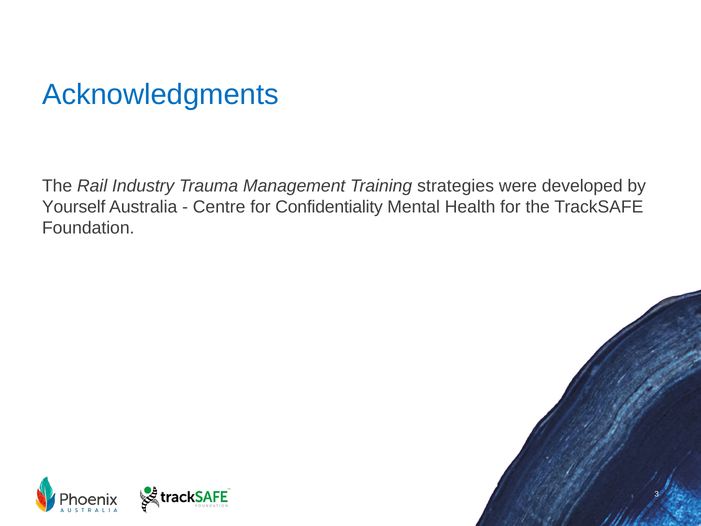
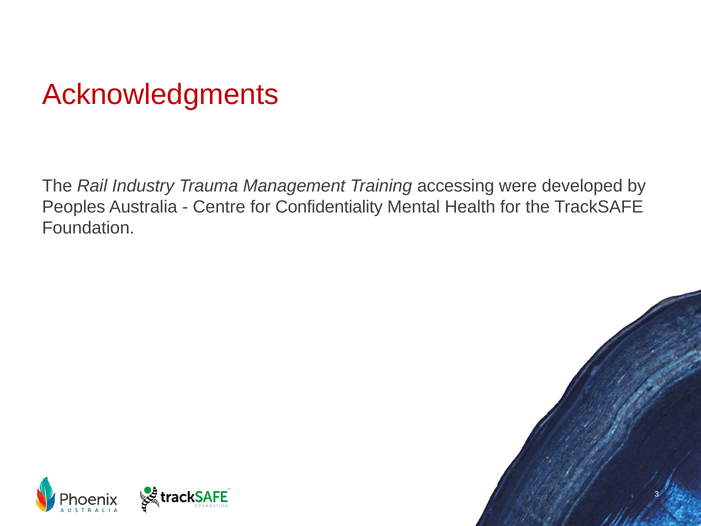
Acknowledgments colour: blue -> red
strategies: strategies -> accessing
Yourself: Yourself -> Peoples
